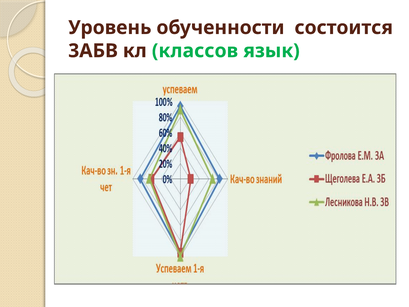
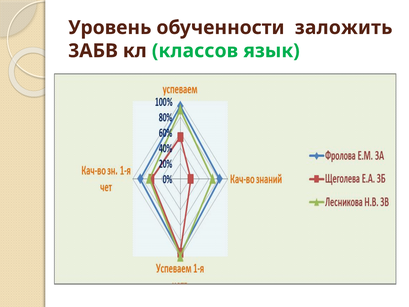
состоится: состоится -> заложить
